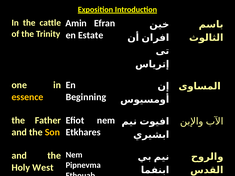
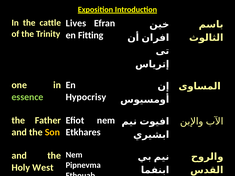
Amin: Amin -> Lives
Estate: Estate -> Fitting
essence colour: yellow -> light green
Beginning: Beginning -> Hypocrisy
